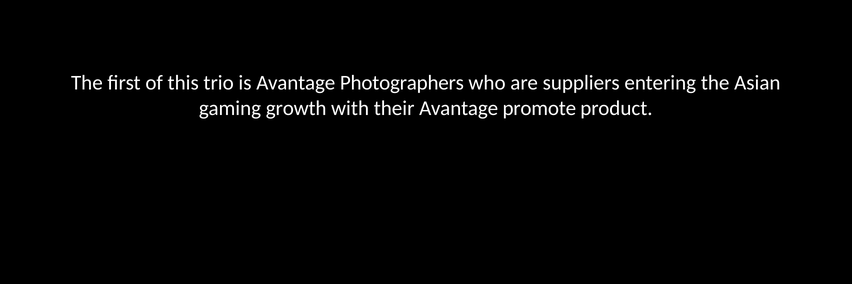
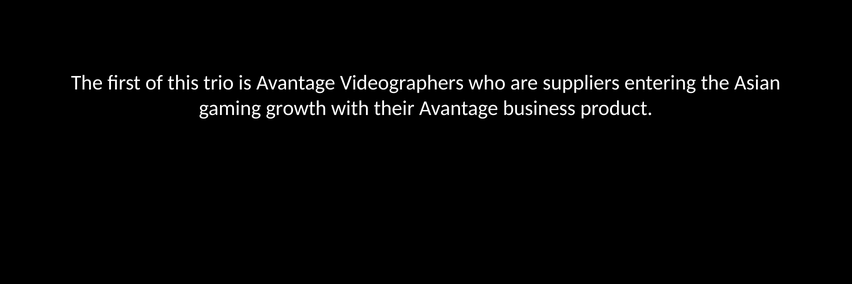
Photographers: Photographers -> Videographers
promote: promote -> business
